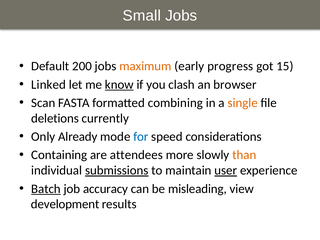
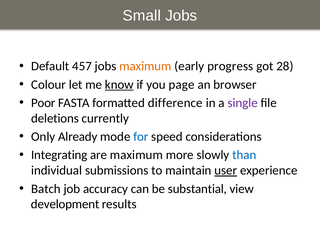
200: 200 -> 457
15: 15 -> 28
Linked: Linked -> Colour
clash: clash -> page
Scan: Scan -> Poor
combining: combining -> difference
single colour: orange -> purple
Containing: Containing -> Integrating
are attendees: attendees -> maximum
than colour: orange -> blue
submissions underline: present -> none
Batch underline: present -> none
misleading: misleading -> substantial
